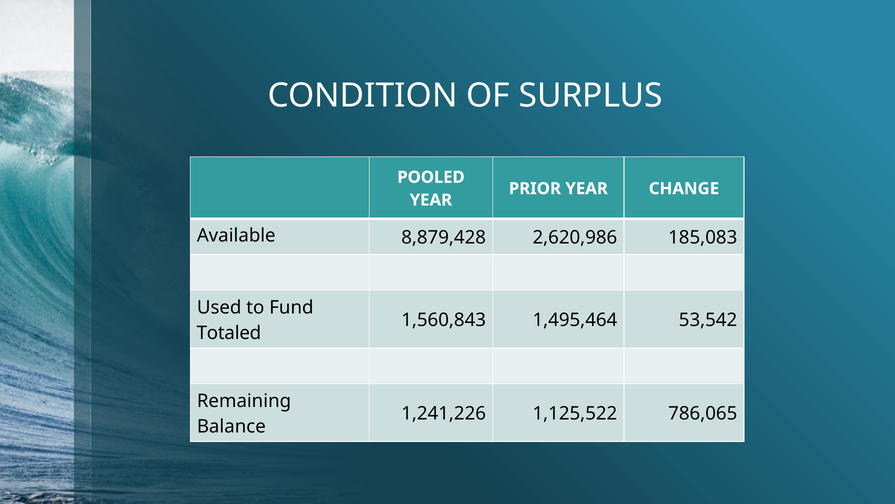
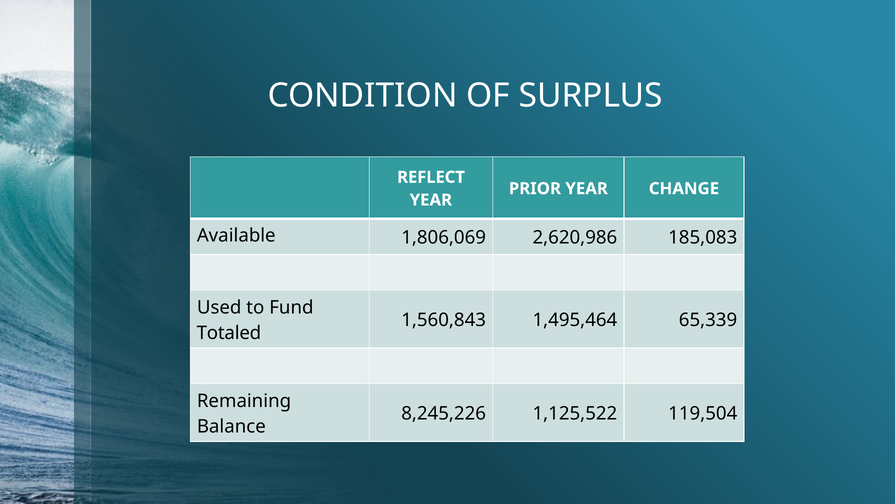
POOLED: POOLED -> REFLECT
8,879,428: 8,879,428 -> 1,806,069
53,542: 53,542 -> 65,339
1,241,226: 1,241,226 -> 8,245,226
786,065: 786,065 -> 119,504
